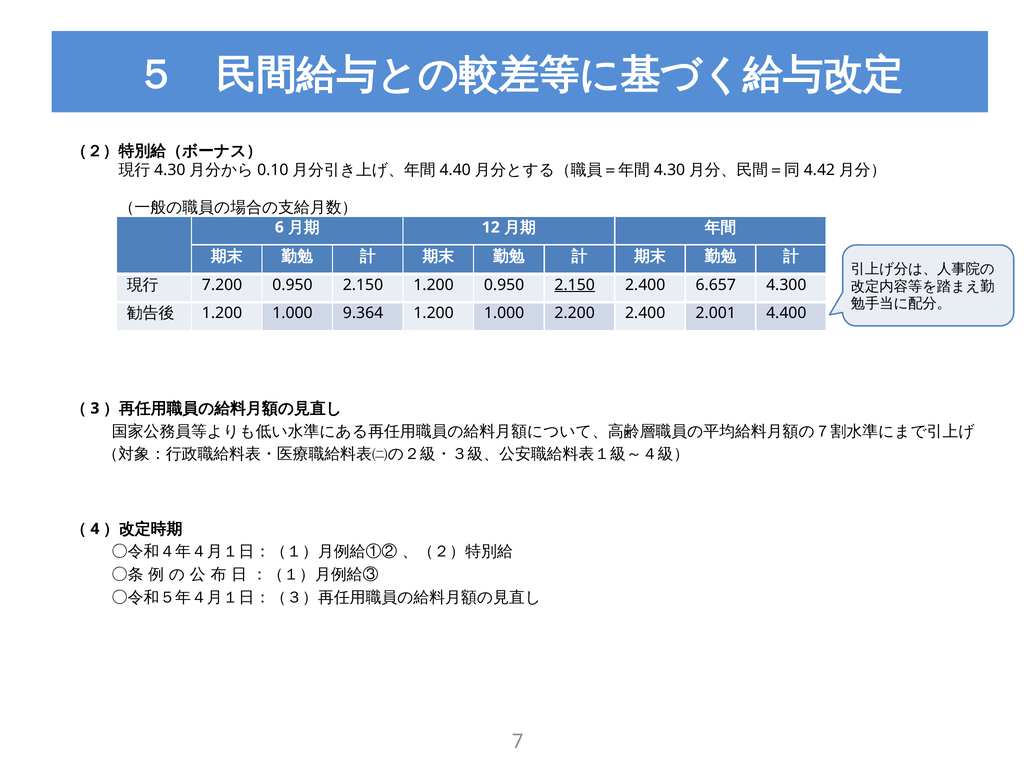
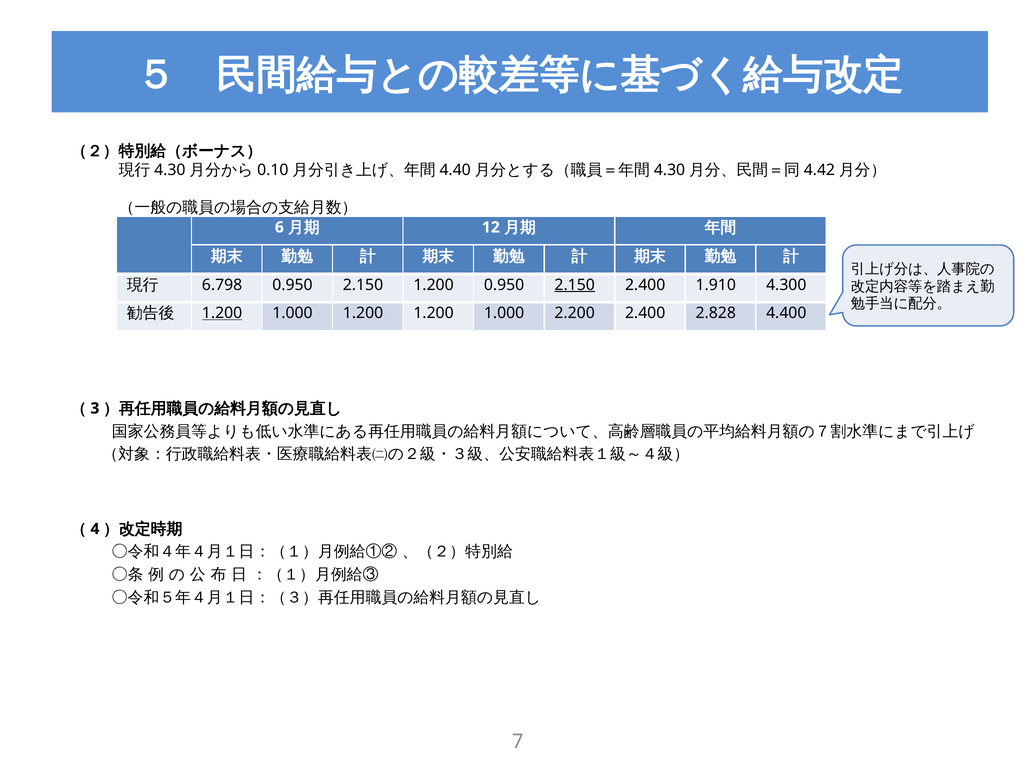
7.200: 7.200 -> 6.798
6.657: 6.657 -> 1.910
1.200 at (222, 313) underline: none -> present
1.000 9.364: 9.364 -> 1.200
2.001: 2.001 -> 2.828
